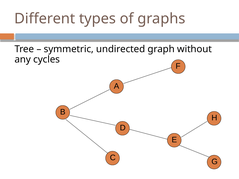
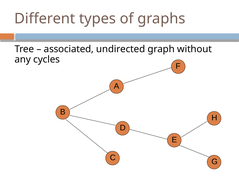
symmetric: symmetric -> associated
